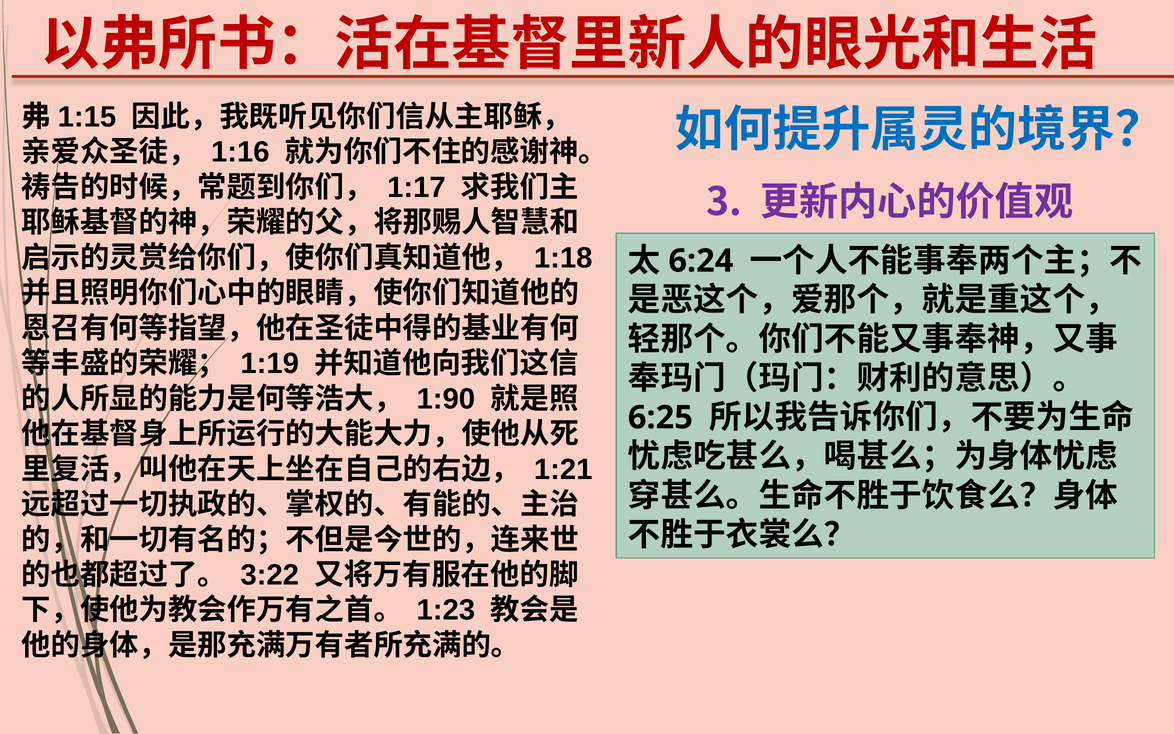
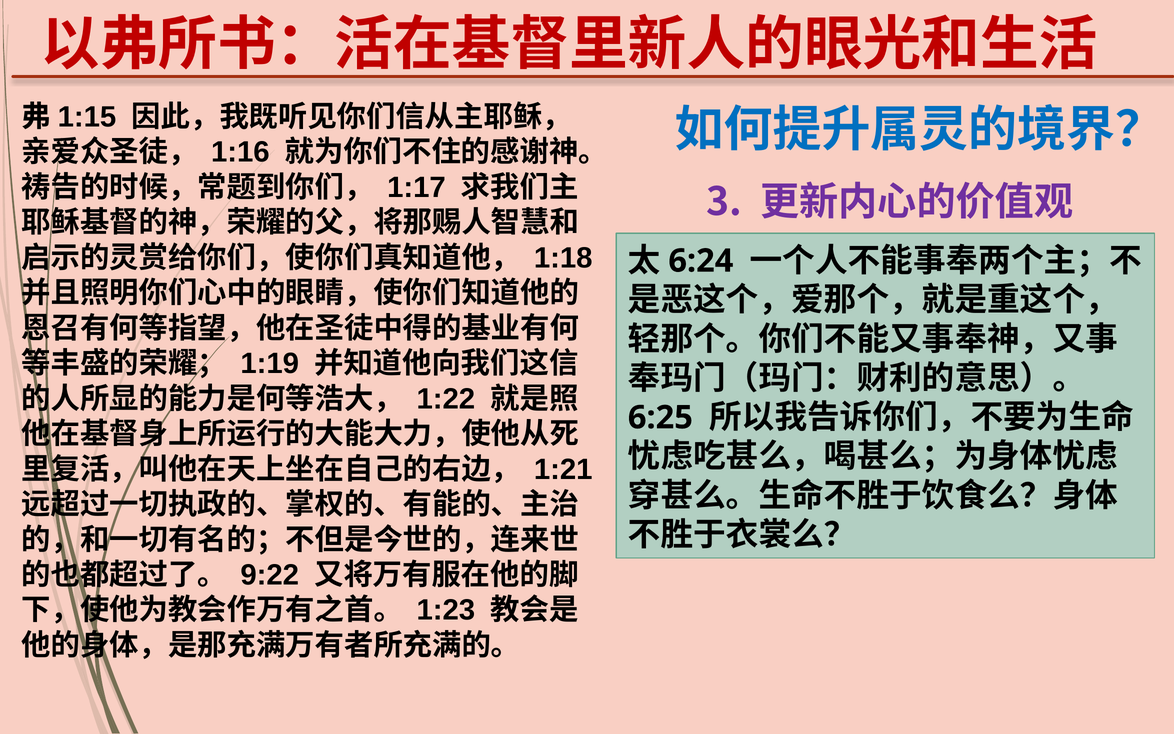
1:90: 1:90 -> 1:22
3:22: 3:22 -> 9:22
